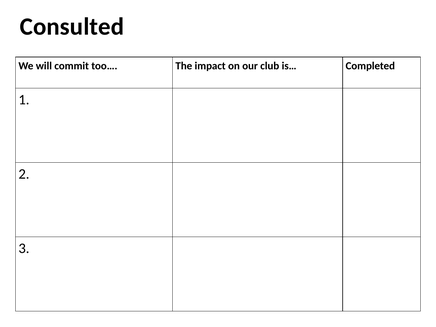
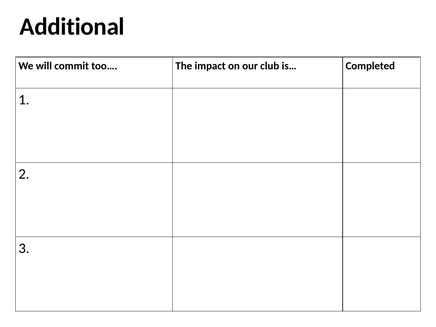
Consulted: Consulted -> Additional
